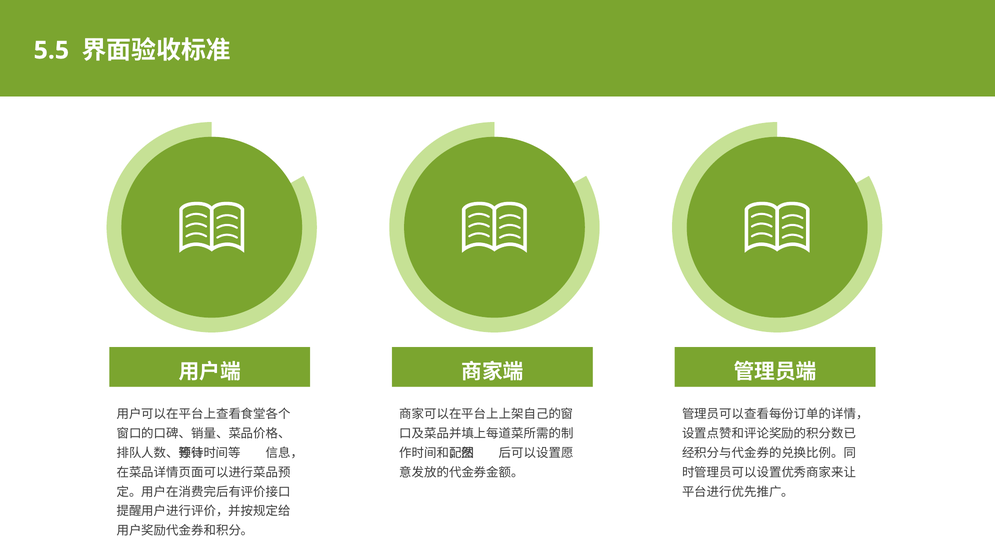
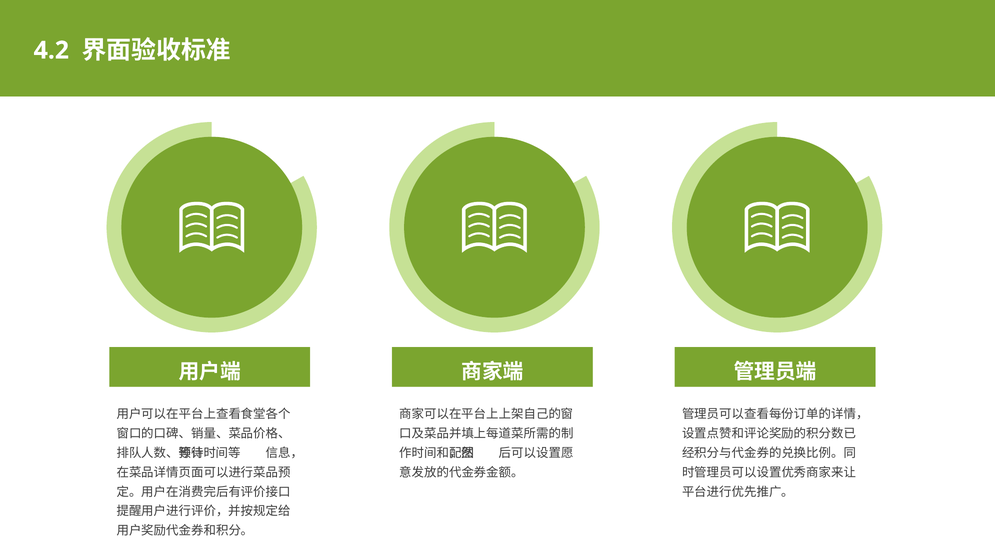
5.5: 5.5 -> 4.2
